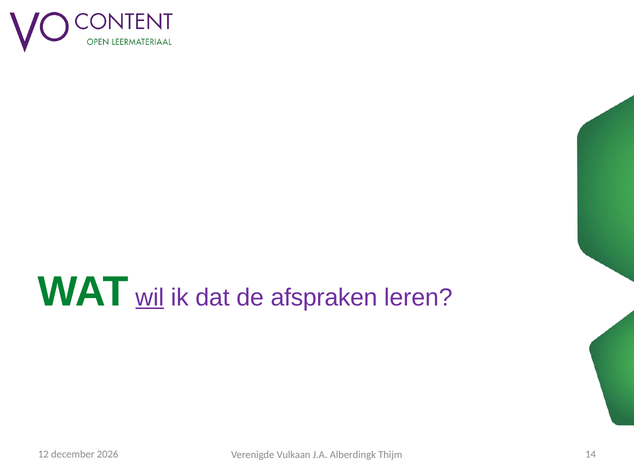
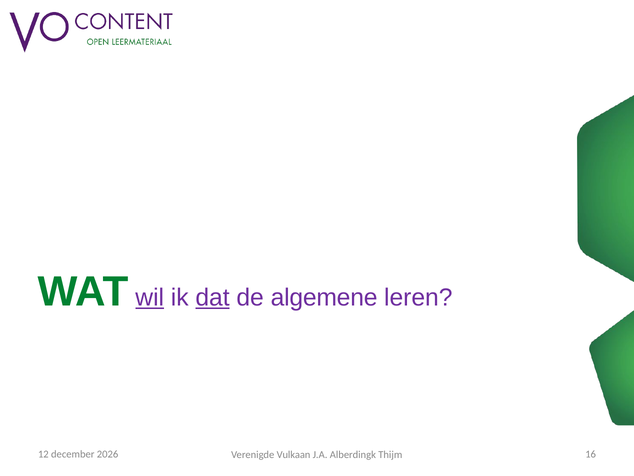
dat underline: none -> present
afspraken: afspraken -> algemene
14: 14 -> 16
